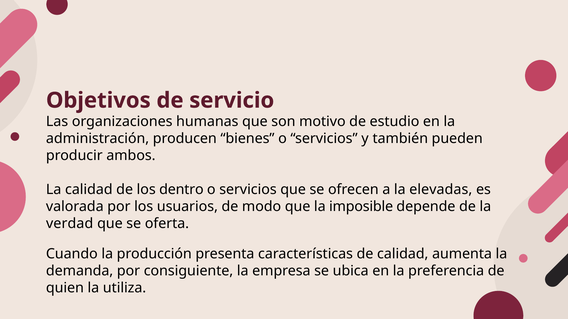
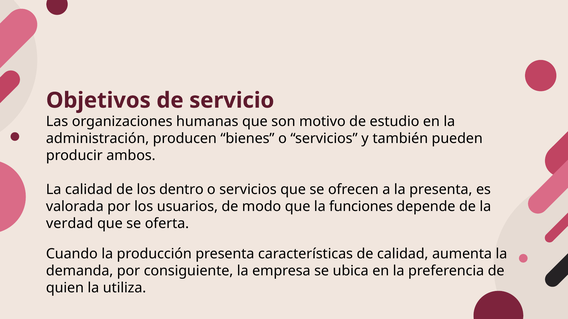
la elevadas: elevadas -> presenta
imposible: imposible -> funciones
